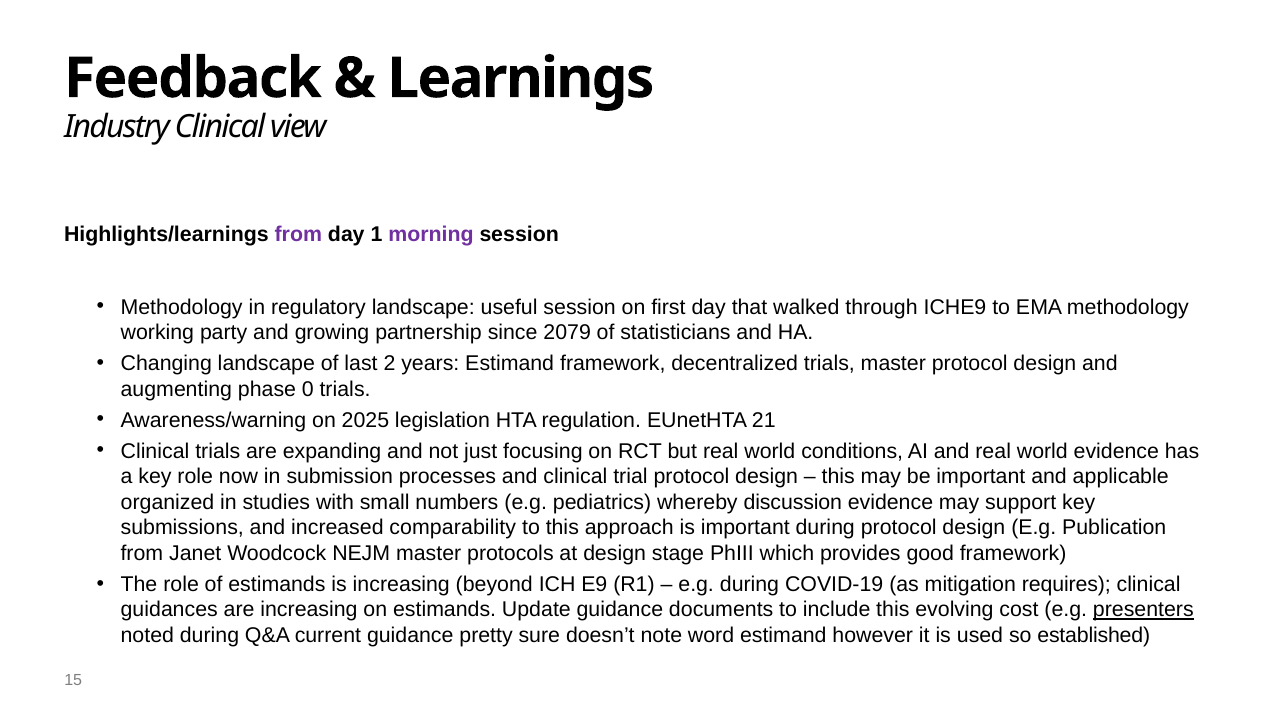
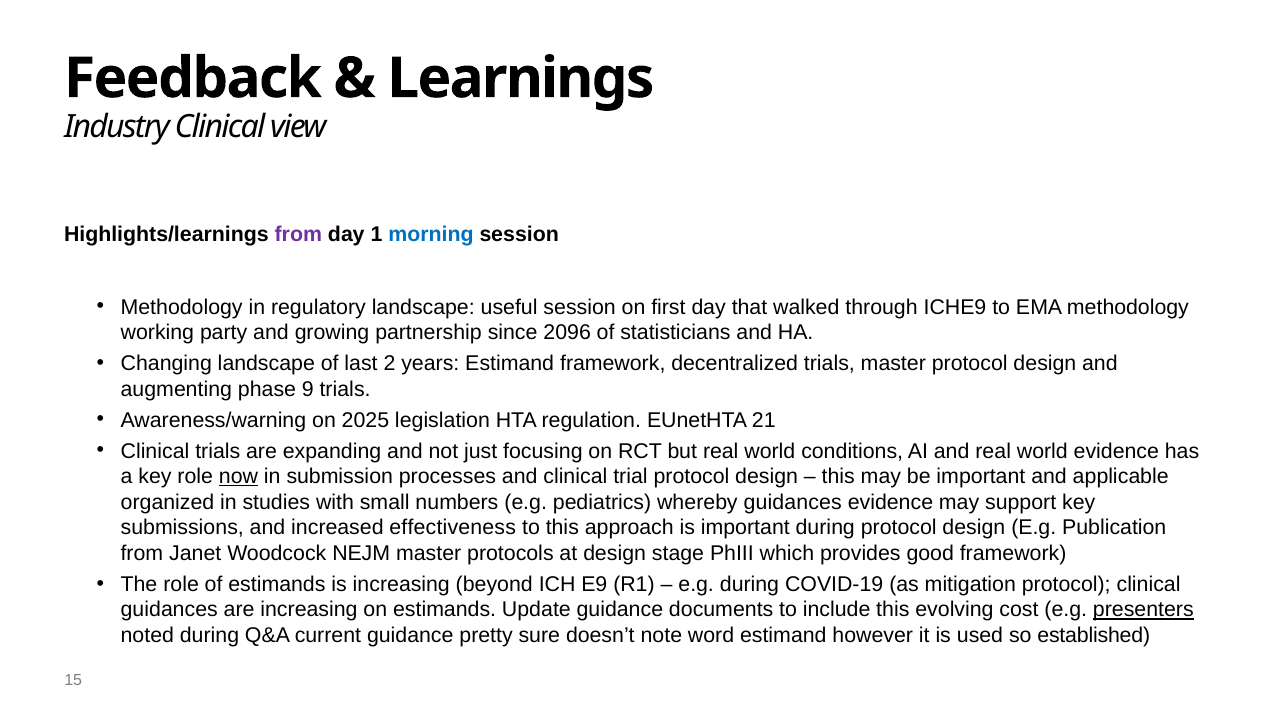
morning colour: purple -> blue
2079: 2079 -> 2096
0: 0 -> 9
now underline: none -> present
whereby discussion: discussion -> guidances
comparability: comparability -> effectiveness
mitigation requires: requires -> protocol
